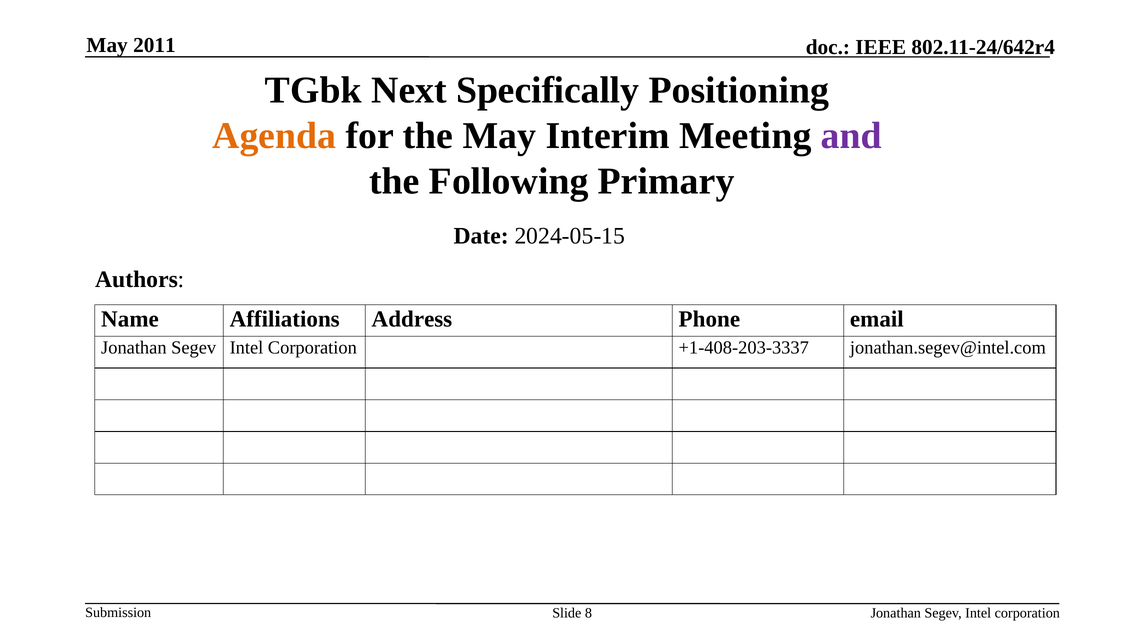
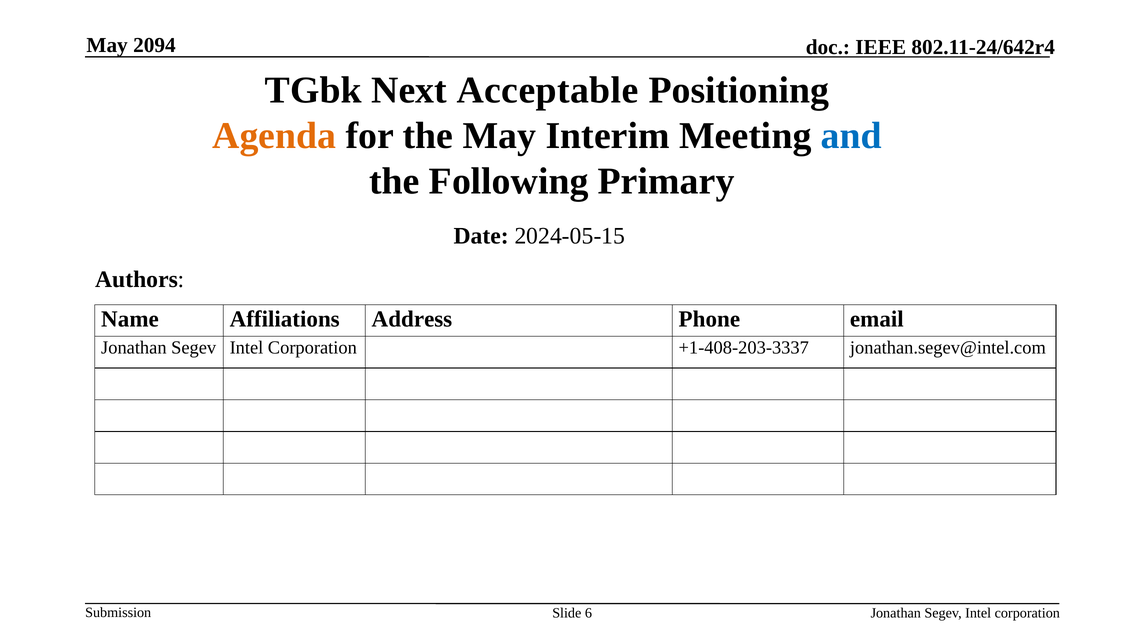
2011: 2011 -> 2094
Specifically: Specifically -> Acceptable
and colour: purple -> blue
8: 8 -> 6
